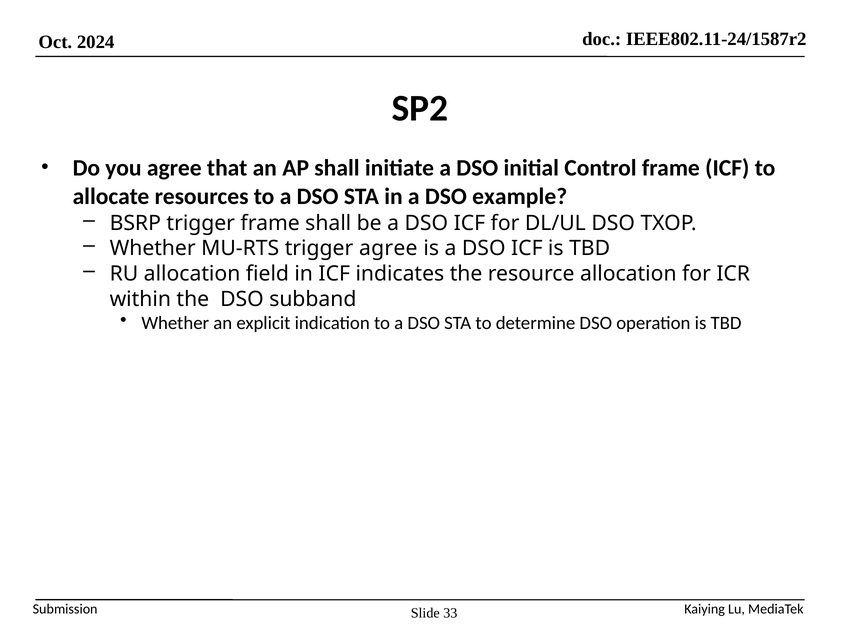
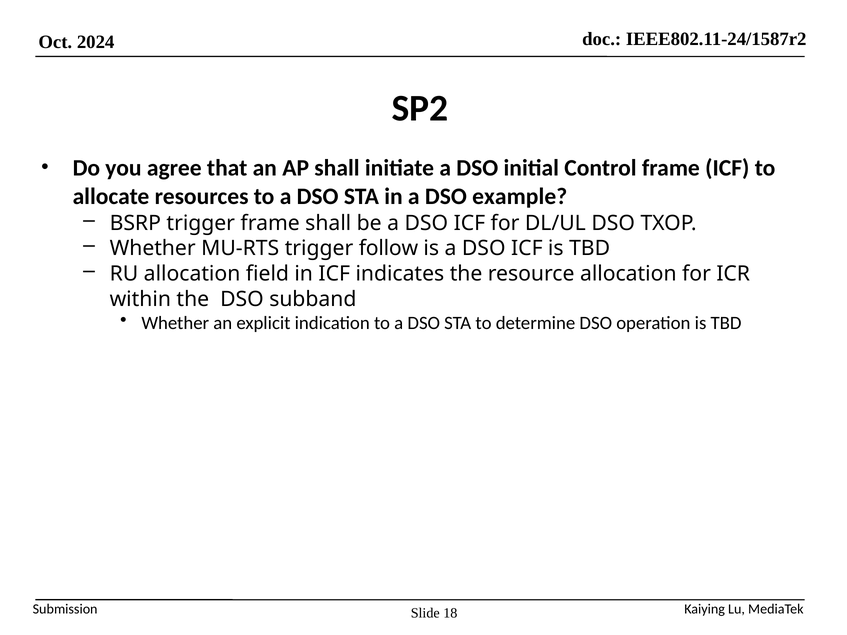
trigger agree: agree -> follow
33: 33 -> 18
